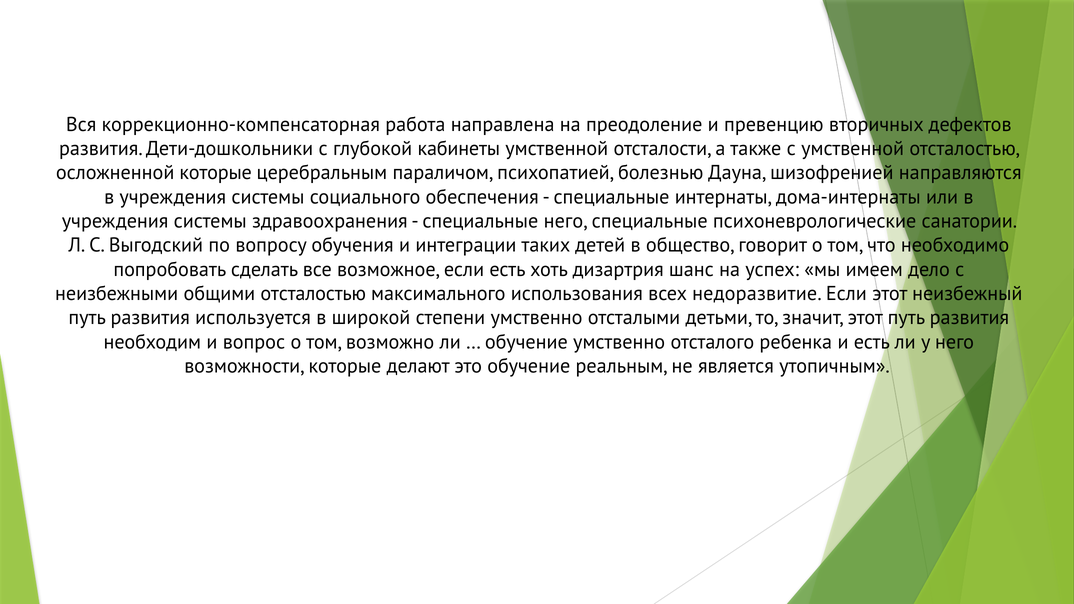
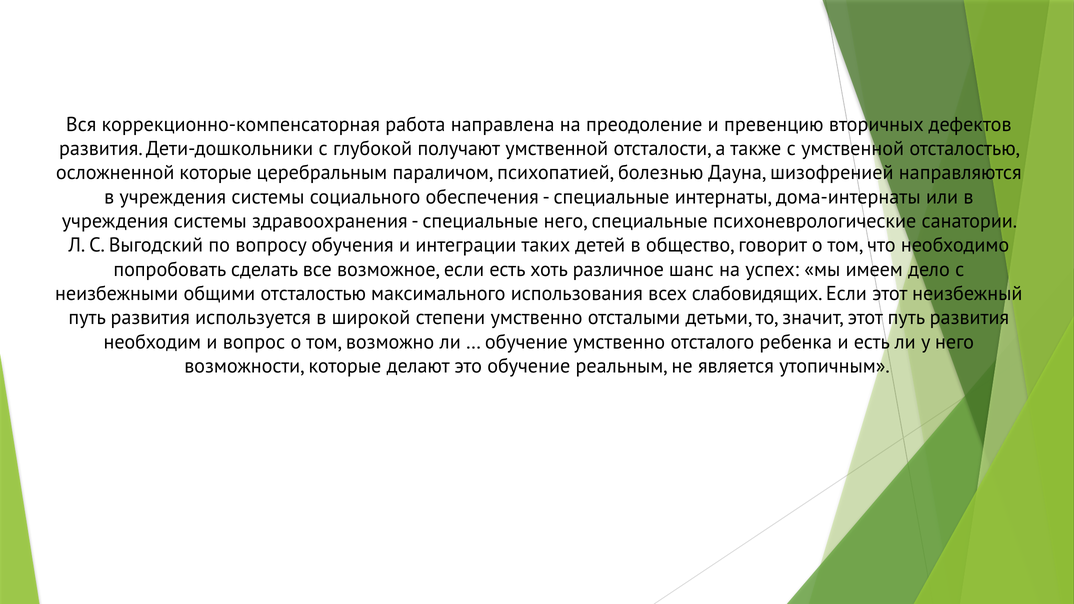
кабинеты: кабинеты -> получают
дизартрия: дизартрия -> различное
недоразвитие: недоразвитие -> слабовидящих
